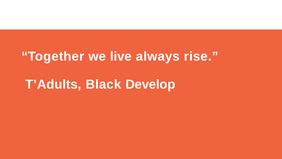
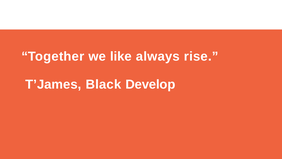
live: live -> like
T’Adults: T’Adults -> T’James
